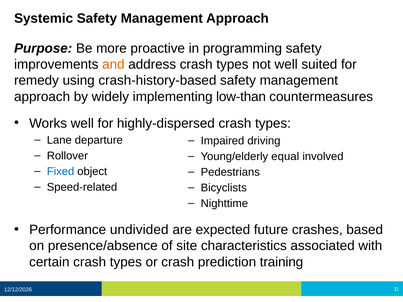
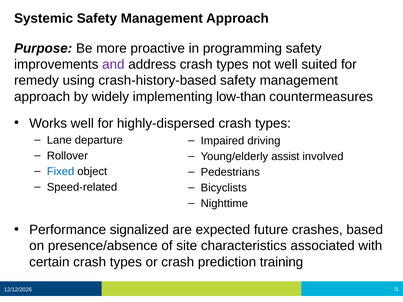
and colour: orange -> purple
equal: equal -> assist
undivided: undivided -> signalized
